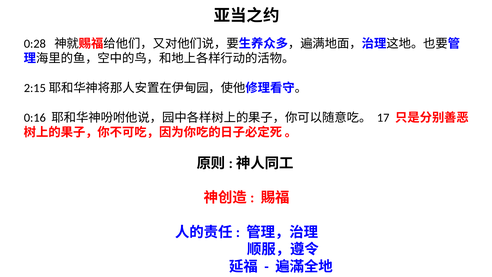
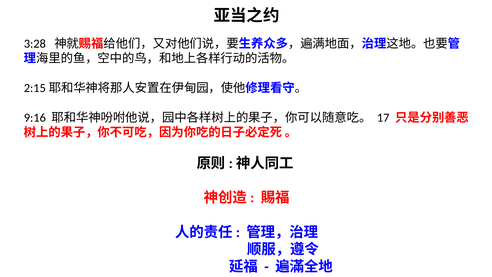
0:28: 0:28 -> 3:28
0:16: 0:16 -> 9:16
